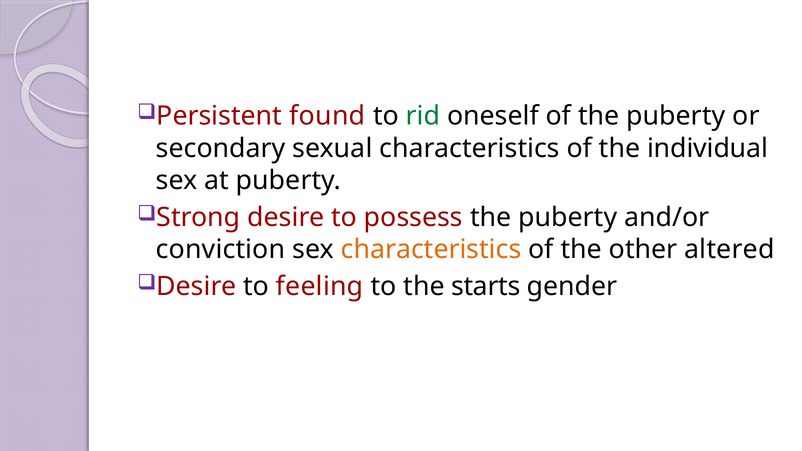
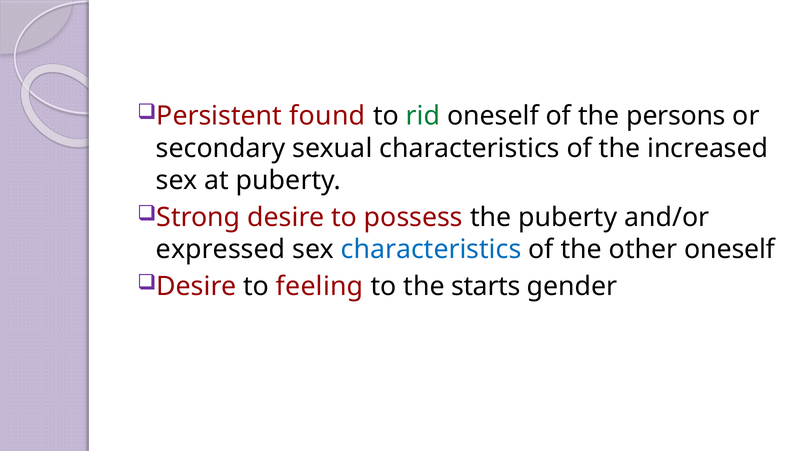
of the puberty: puberty -> persons
individual: individual -> increased
conviction: conviction -> expressed
characteristics at (431, 250) colour: orange -> blue
other altered: altered -> oneself
